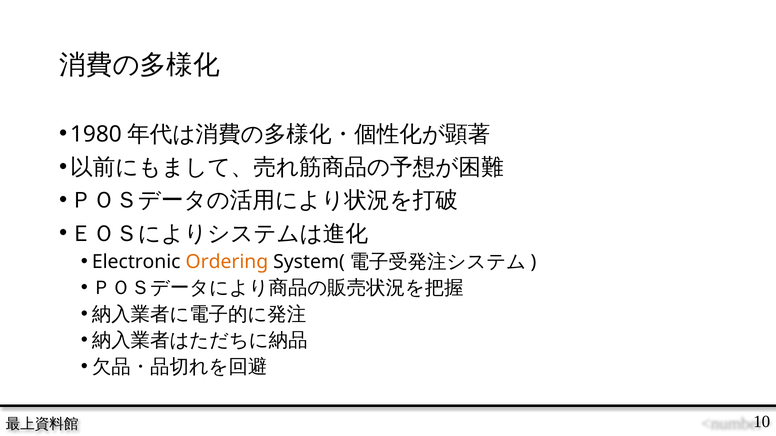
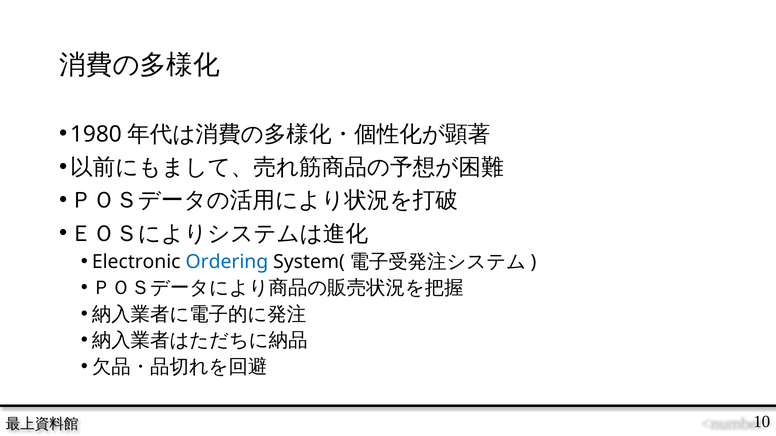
Ordering colour: orange -> blue
